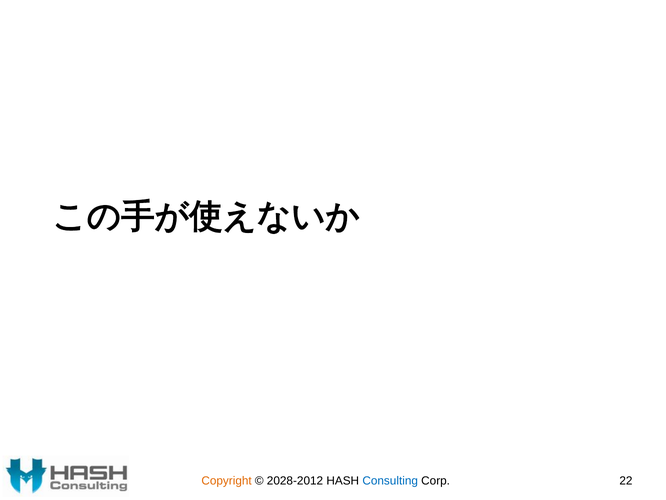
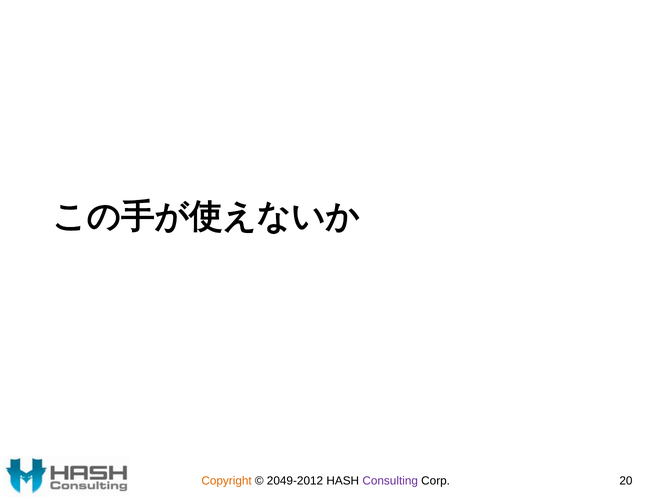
2028-2012: 2028-2012 -> 2049-2012
Consulting colour: blue -> purple
22: 22 -> 20
